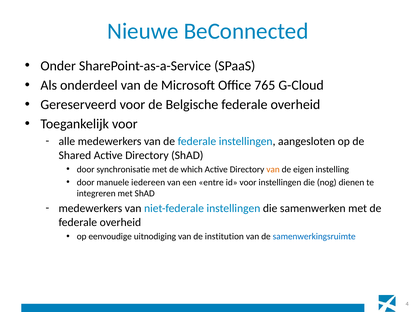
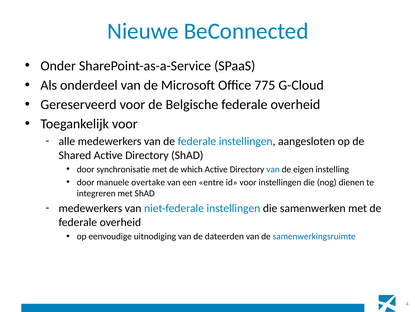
765: 765 -> 775
van at (273, 169) colour: orange -> blue
iedereen: iedereen -> overtake
institution: institution -> dateerden
